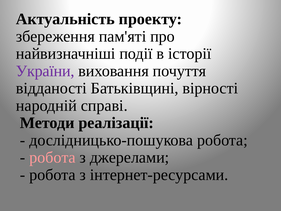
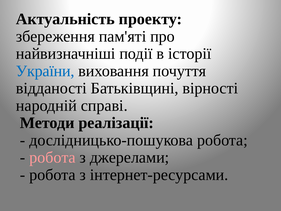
України colour: purple -> blue
